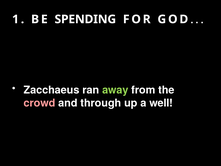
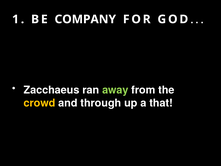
SPENDING: SPENDING -> COMPANY
crowd colour: pink -> yellow
well: well -> that
